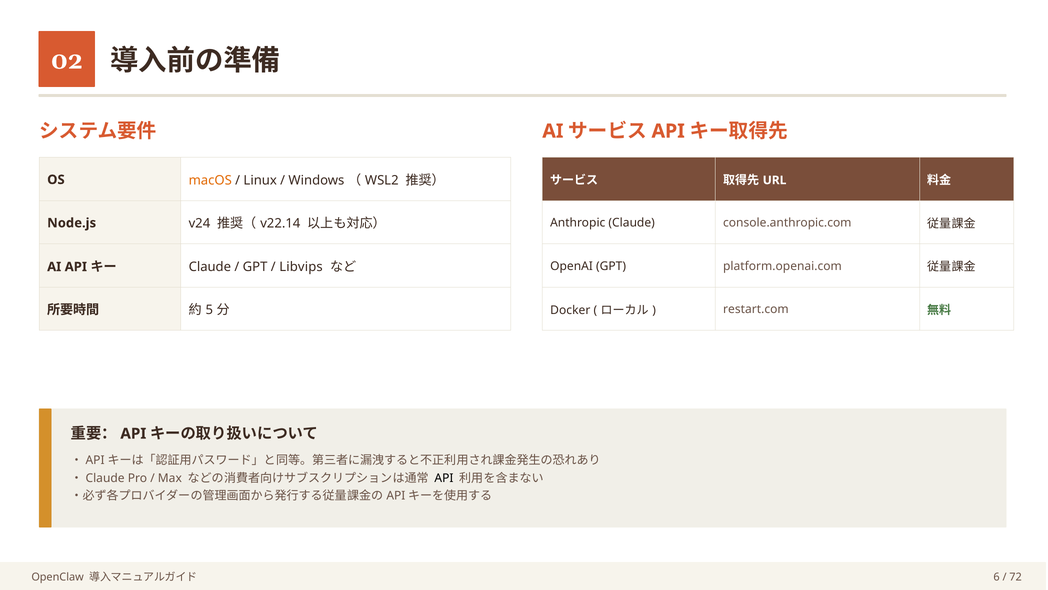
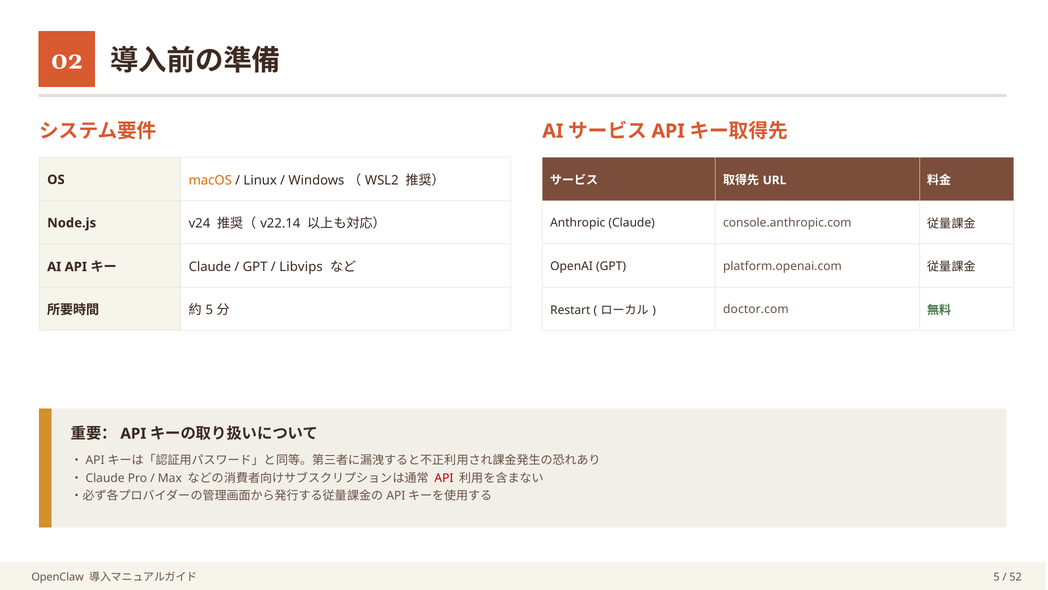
Docker: Docker -> Restart
restart.com: restart.com -> doctor.com
API at (444, 478) colour: black -> red
6 at (997, 576): 6 -> 5
72: 72 -> 52
